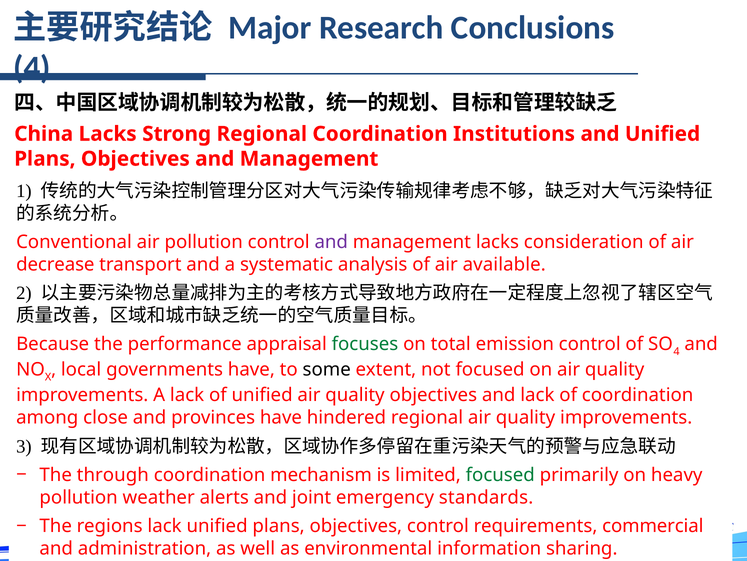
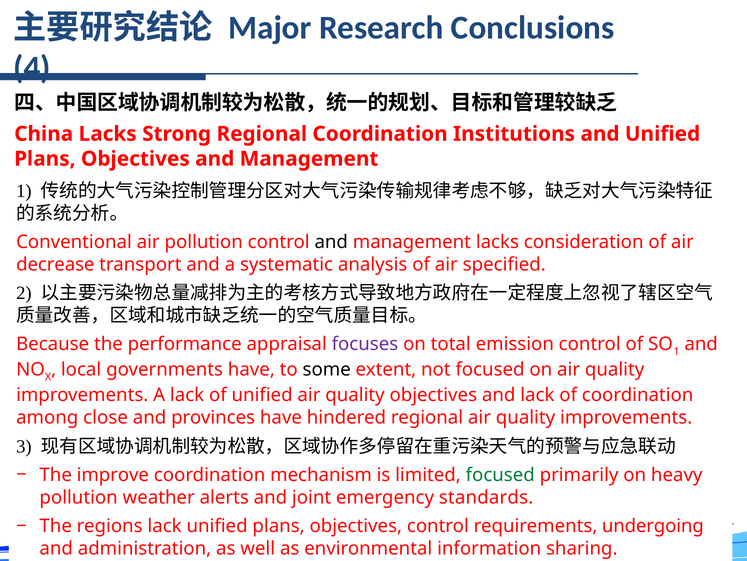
and at (331, 242) colour: purple -> black
available: available -> specified
focuses colour: green -> purple
4 at (677, 351): 4 -> 1
through: through -> improve
commercial: commercial -> undergoing
